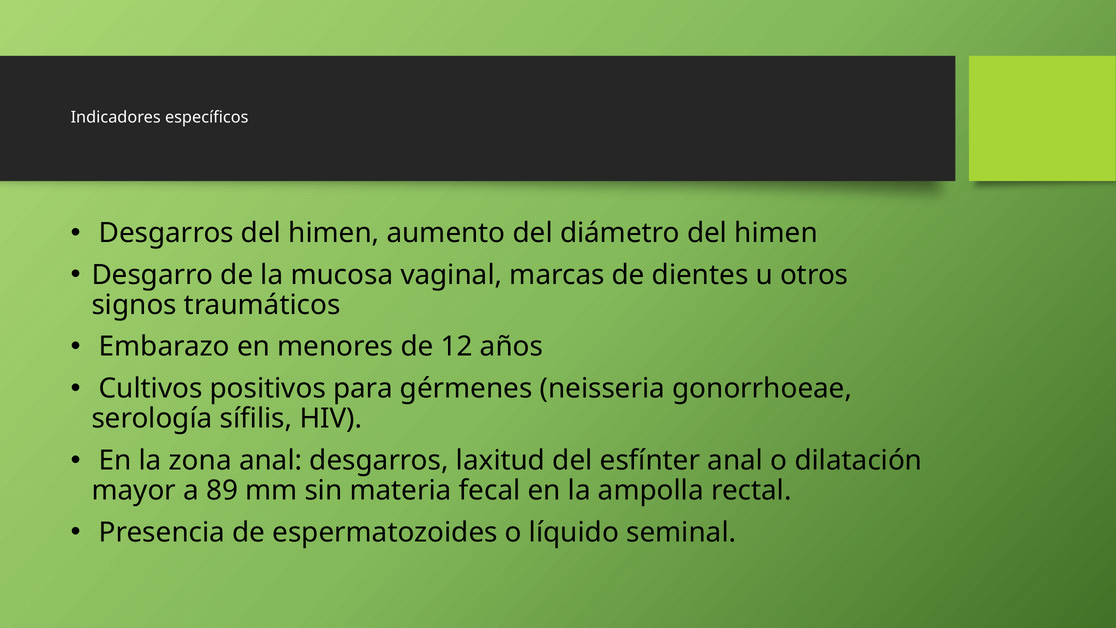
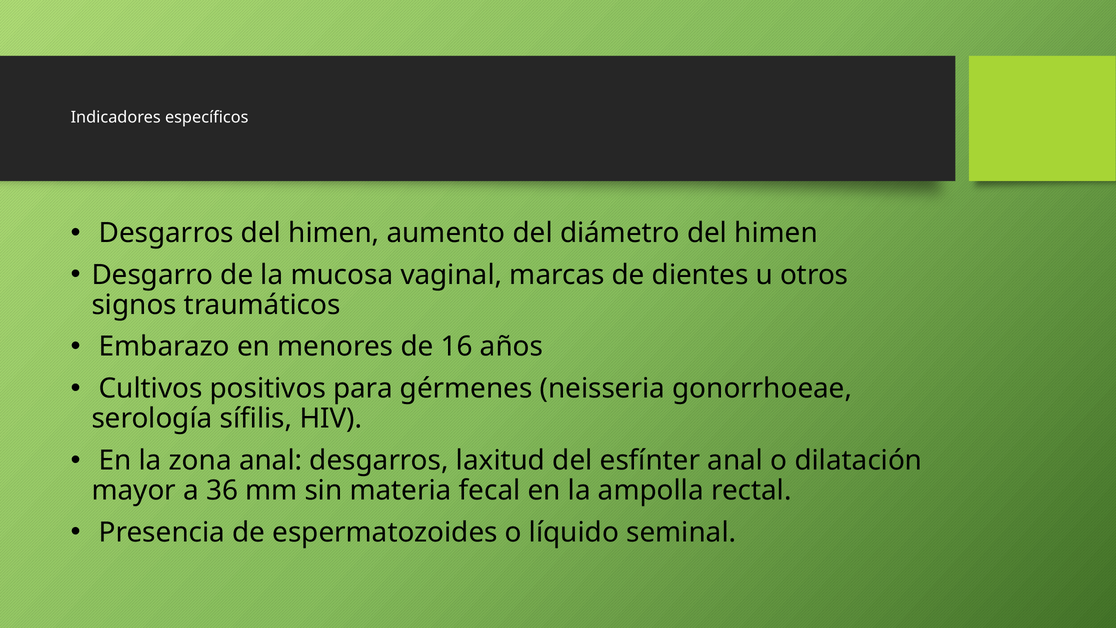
12: 12 -> 16
89: 89 -> 36
